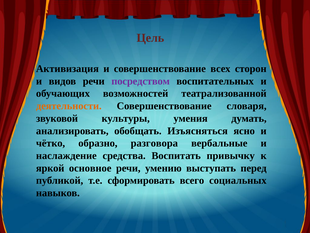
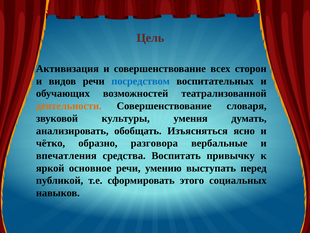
посредством colour: purple -> blue
наслаждение: наслаждение -> впечатления
всего: всего -> этого
